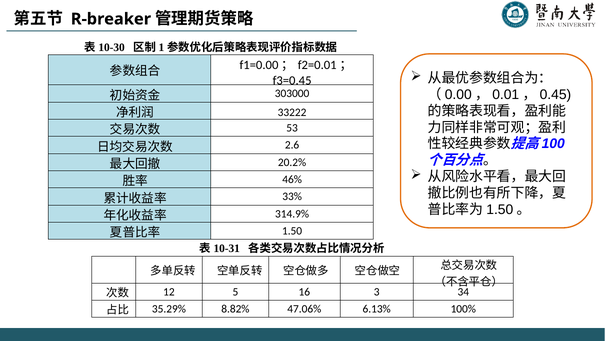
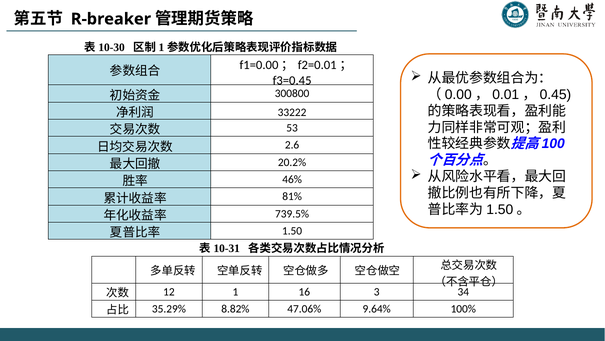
303000: 303000 -> 300800
33%: 33% -> 81%
314.9%: 314.9% -> 739.5%
5: 5 -> 1
6.13%: 6.13% -> 9.64%
